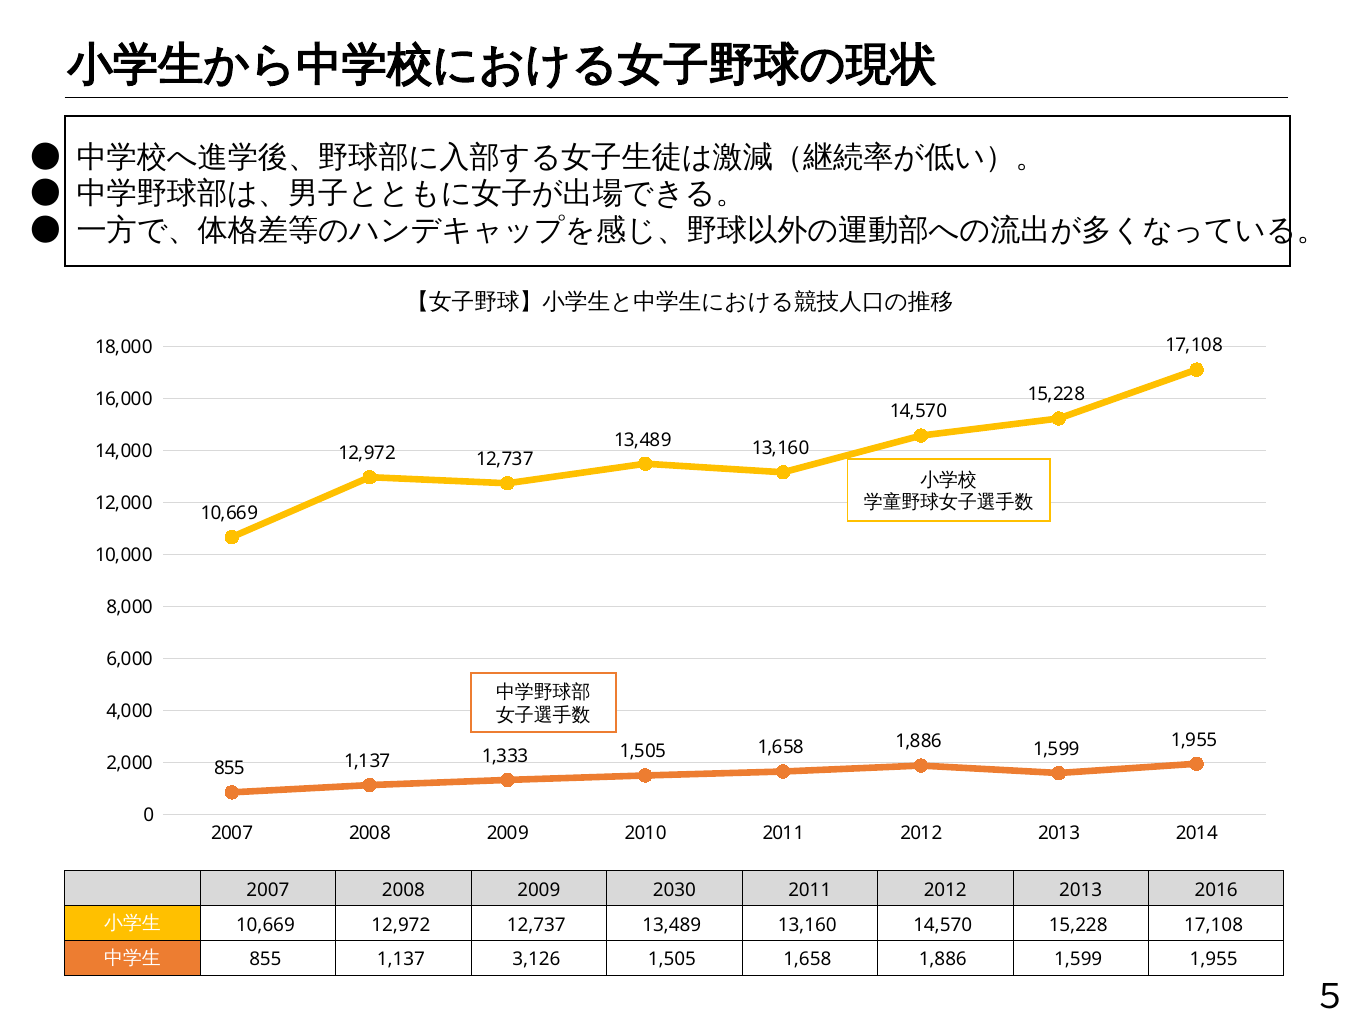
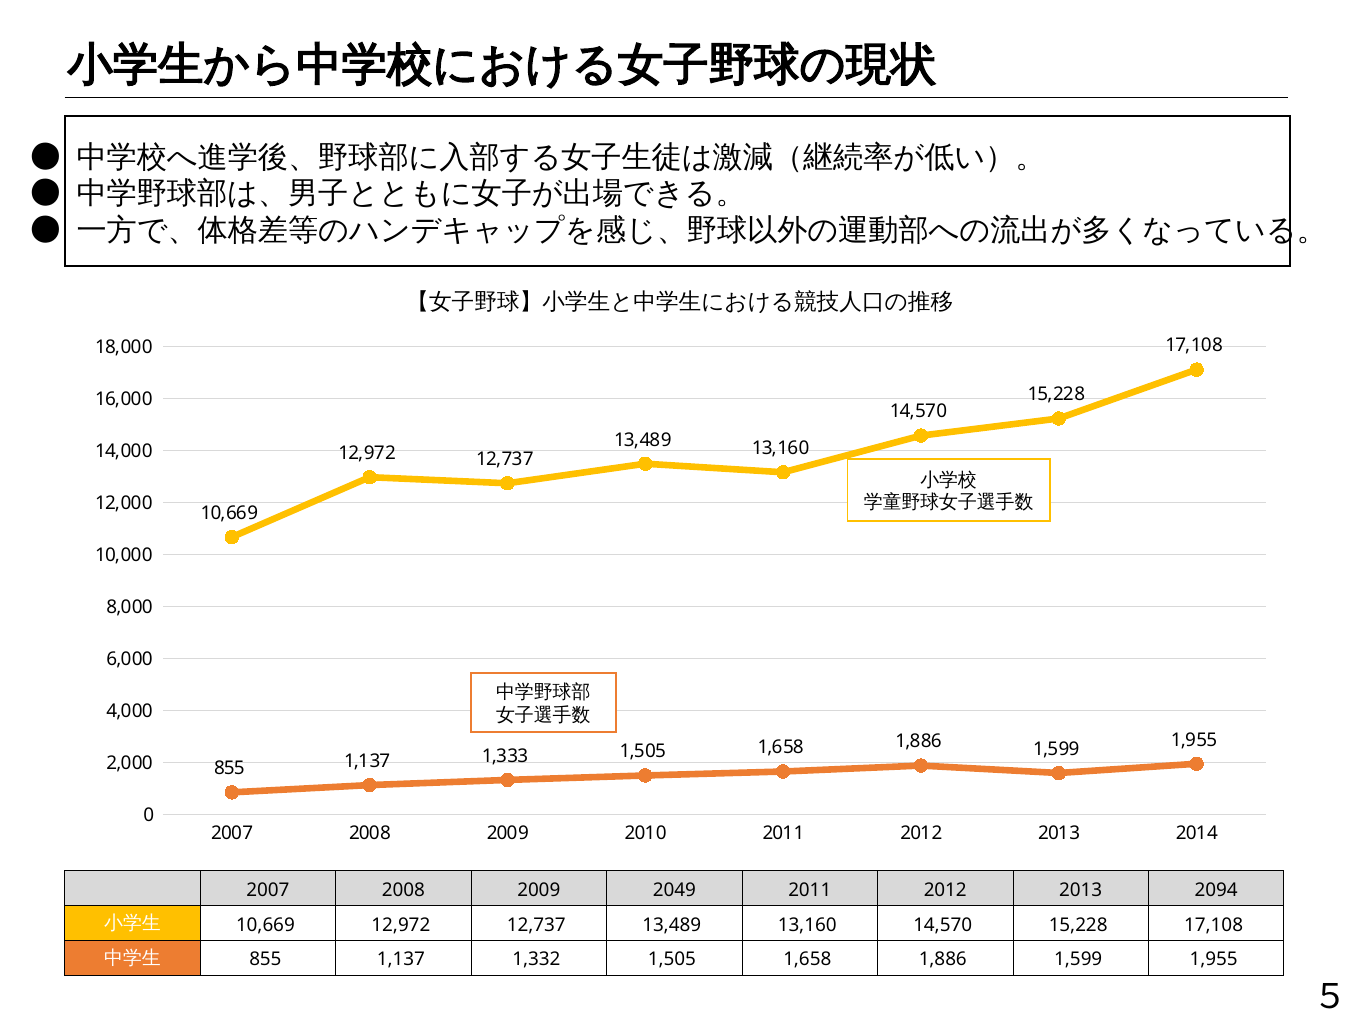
2030: 2030 -> 2049
2016: 2016 -> 2094
3,126: 3,126 -> 1,332
